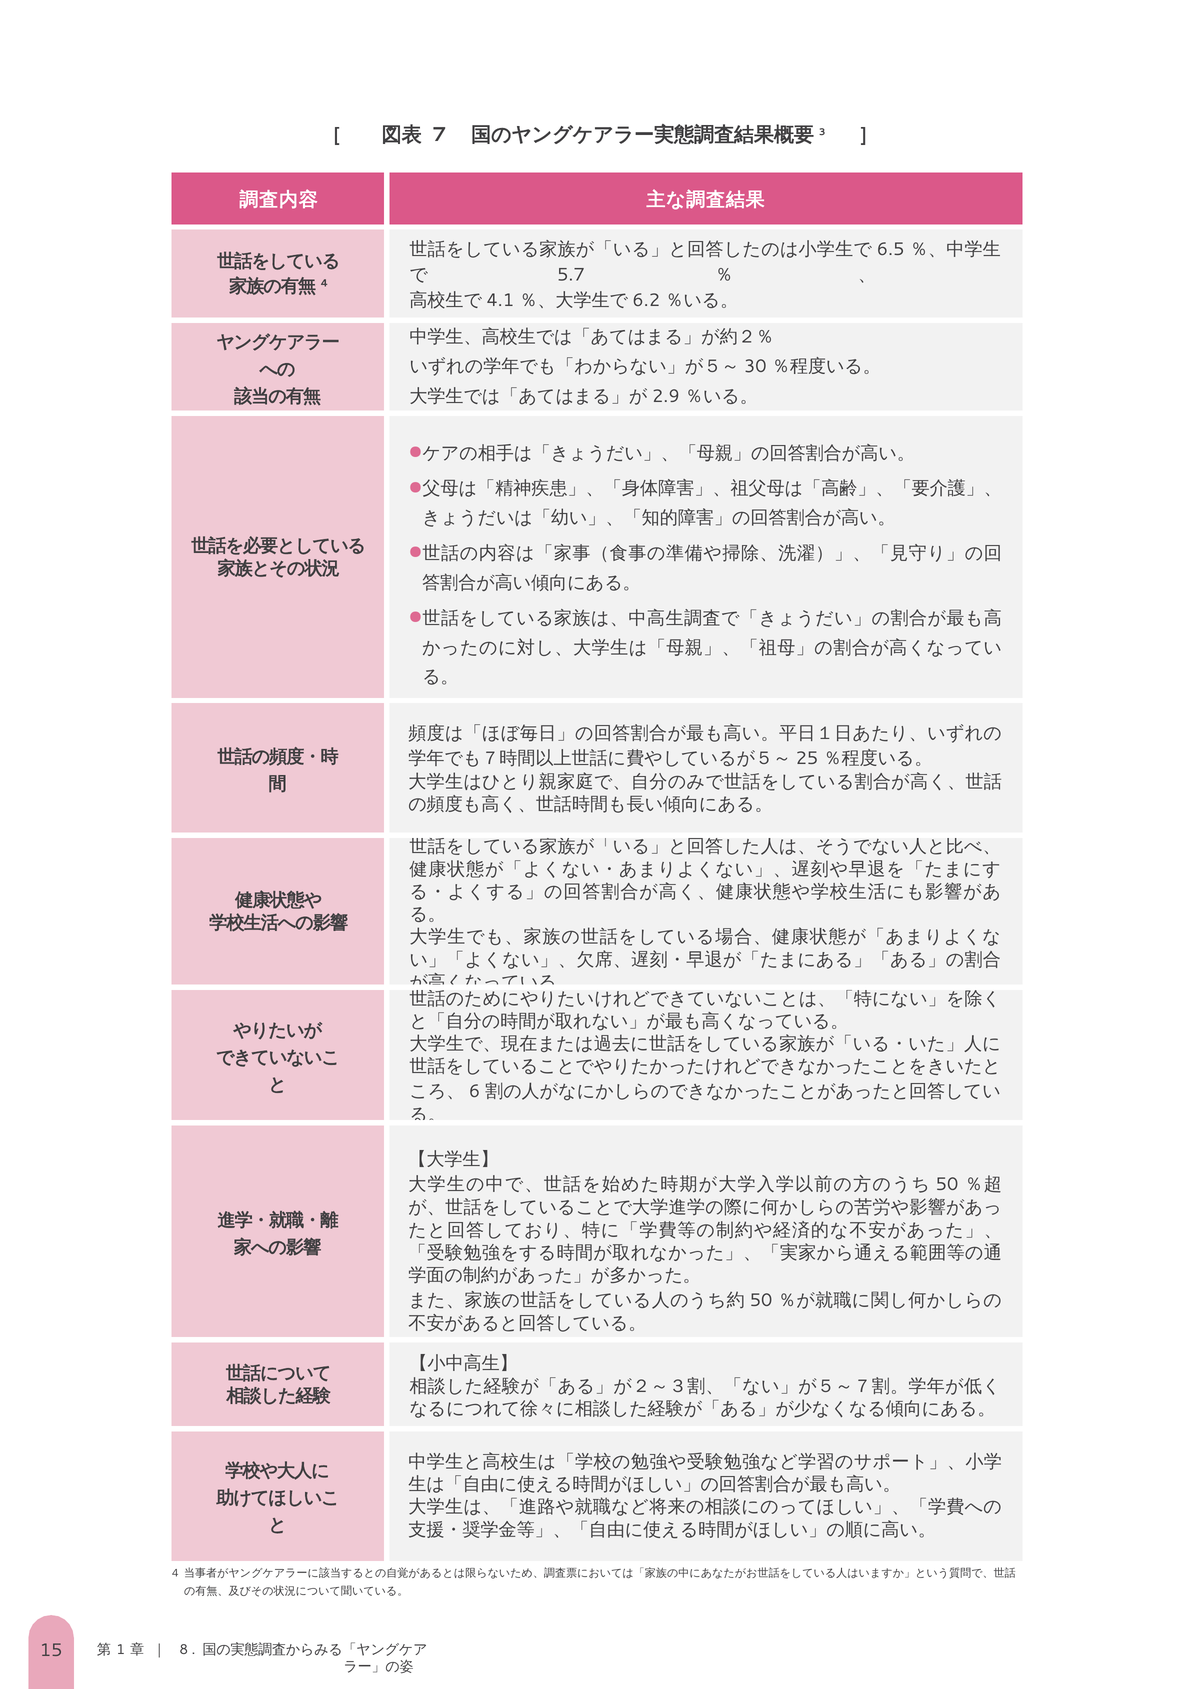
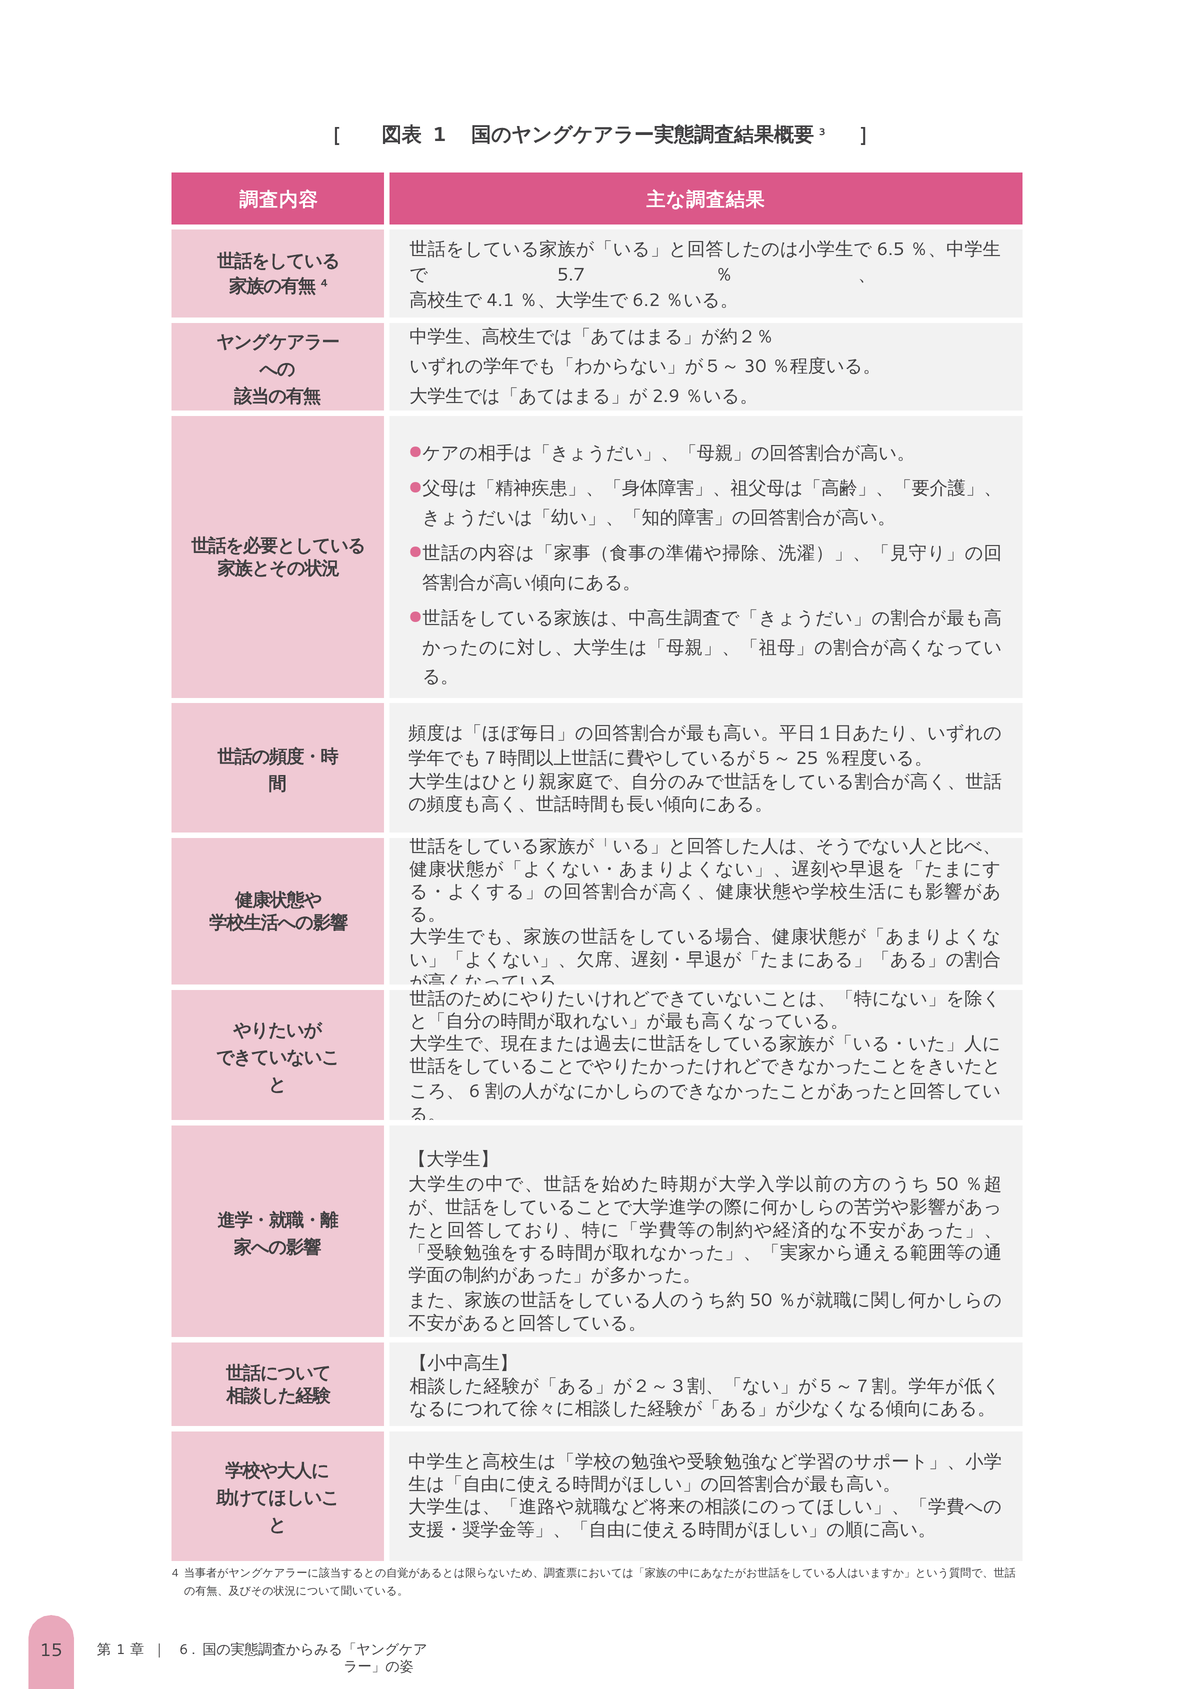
7 at (439, 135): 7 -> 1
8: 8 -> 6
